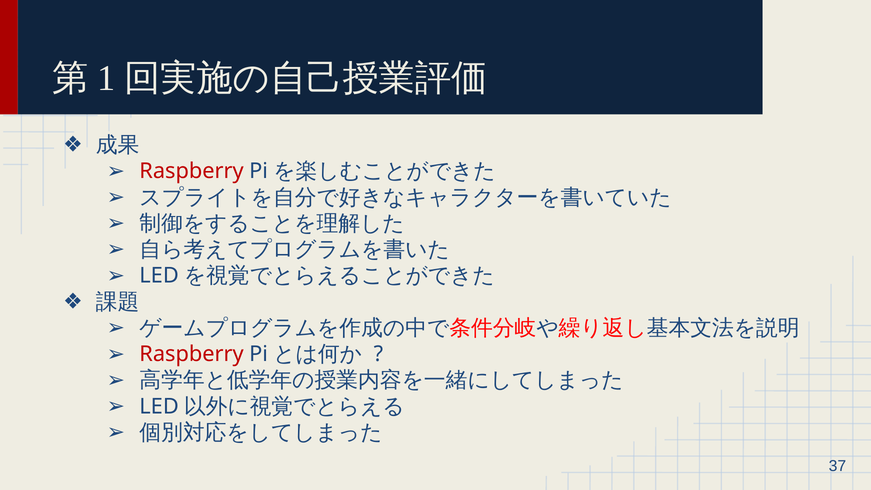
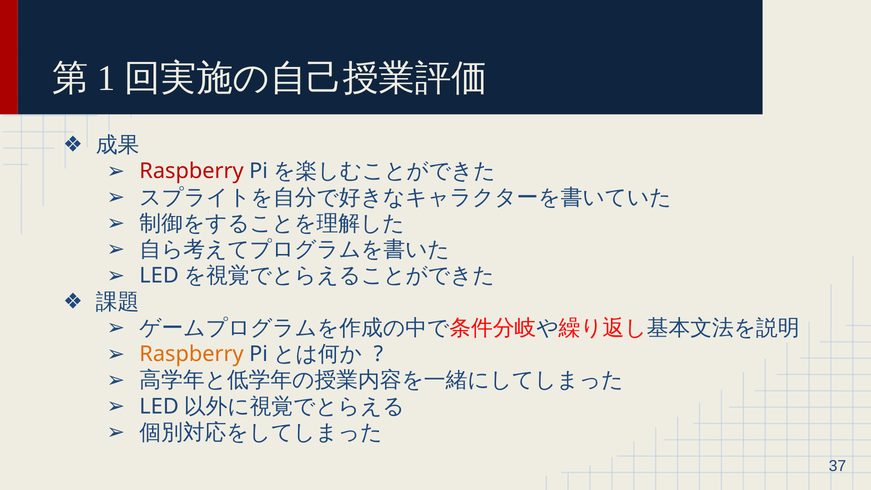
Raspberry at (191, 354) colour: red -> orange
